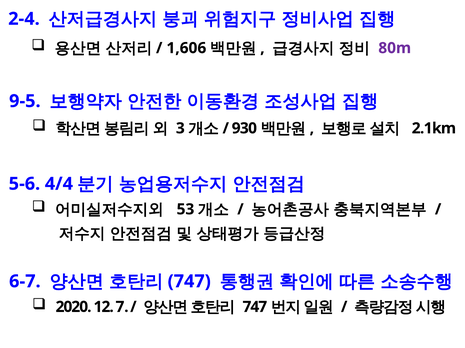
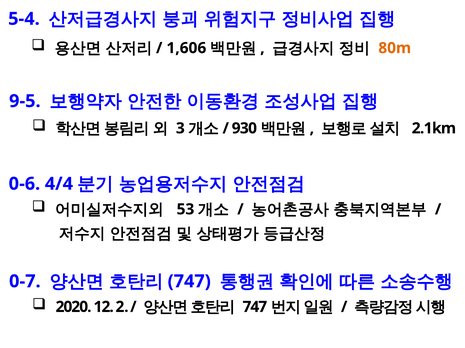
2-4: 2-4 -> 5-4
80m colour: purple -> orange
5-6: 5-6 -> 0-6
6-7: 6-7 -> 0-7
7: 7 -> 2
